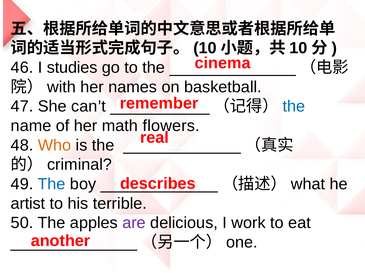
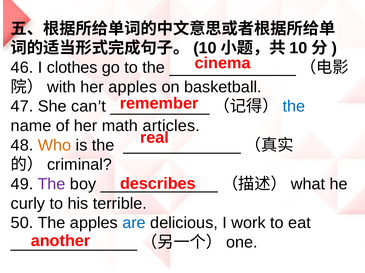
studies: studies -> clothes
her names: names -> apples
flowers: flowers -> articles
The at (51, 185) colour: blue -> purple
artist: artist -> curly
are colour: purple -> blue
